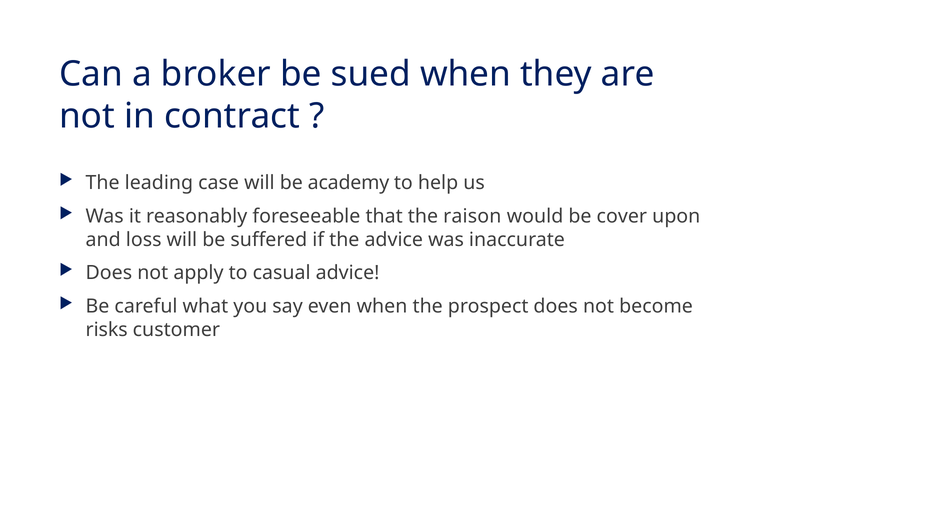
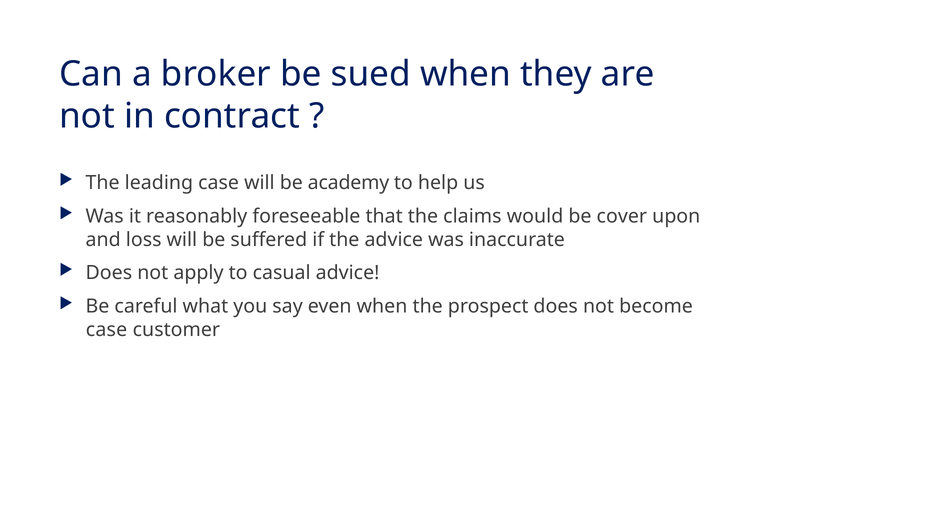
raison: raison -> claims
risks at (107, 330): risks -> case
